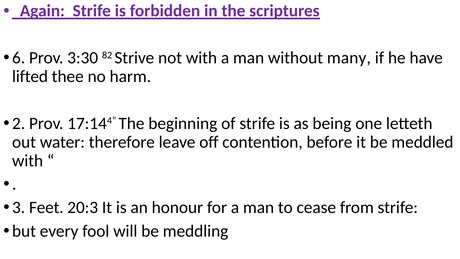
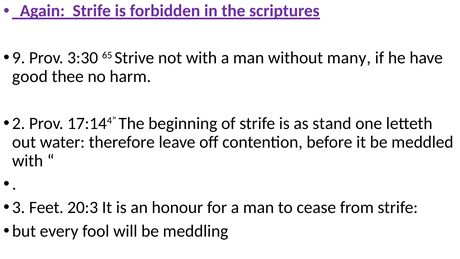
6: 6 -> 9
82: 82 -> 65
lifted: lifted -> good
being: being -> stand
